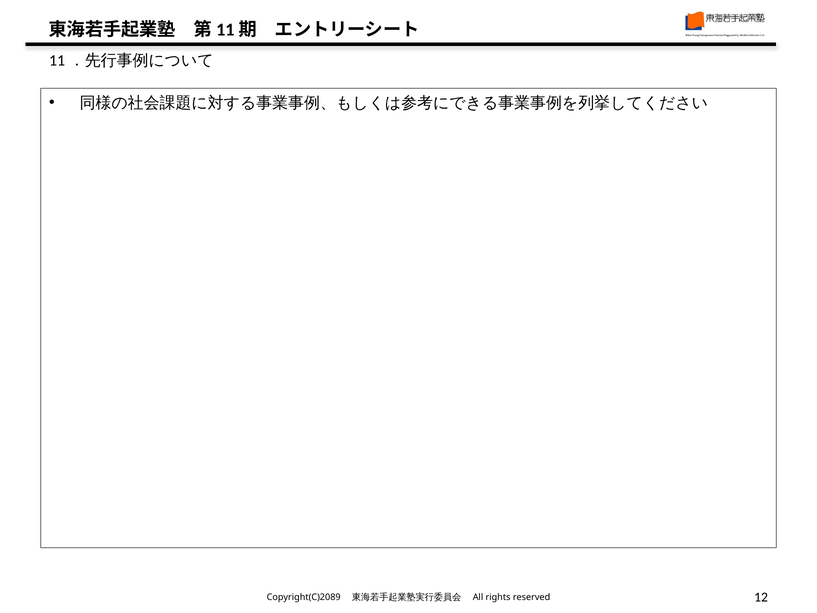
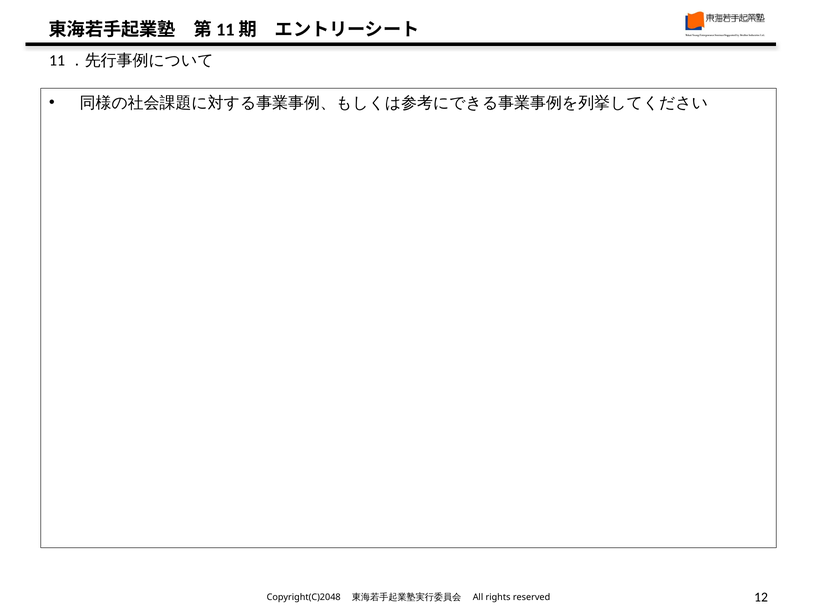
Copyright(C)2089: Copyright(C)2089 -> Copyright(C)2048
